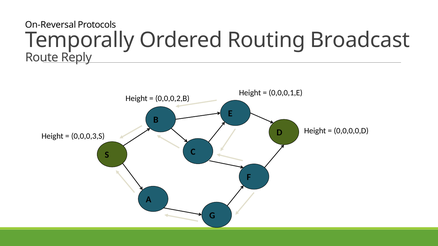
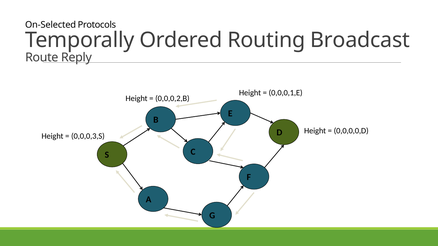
On-Reversal: On-Reversal -> On-Selected
